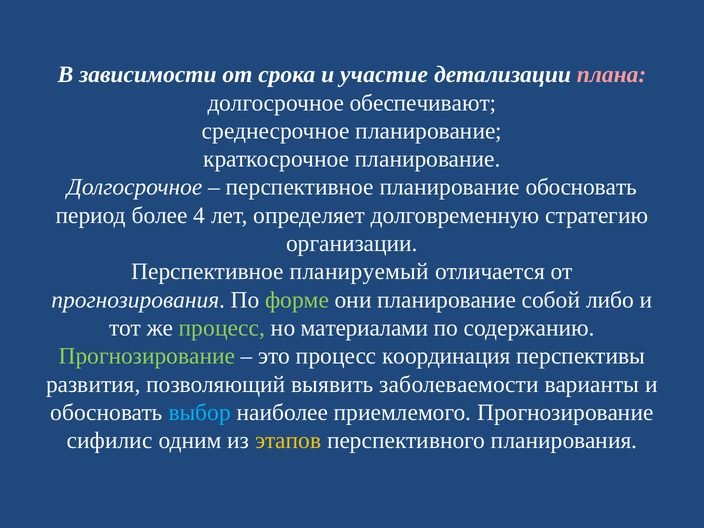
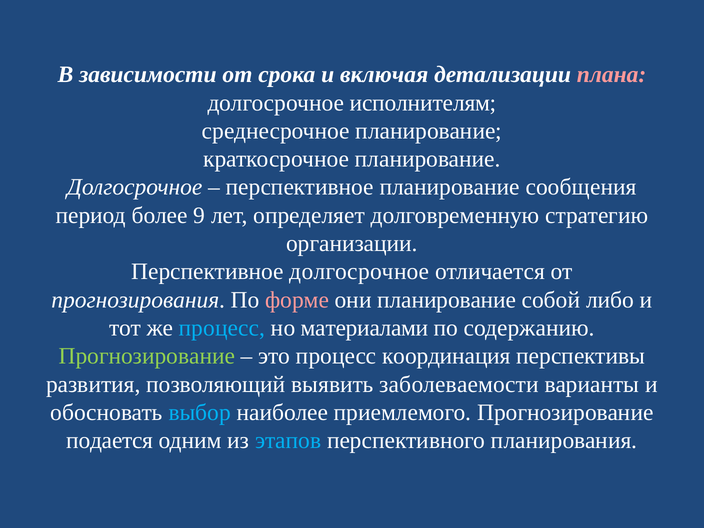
участие: участие -> включая
обеспечивают: обеспечивают -> исполнителям
планирование обосновать: обосновать -> сообщения
4: 4 -> 9
Перспективное планируемый: планируемый -> долгосрочное
форме colour: light green -> pink
процесс at (222, 328) colour: light green -> light blue
сифилис: сифилис -> подается
этапов colour: yellow -> light blue
